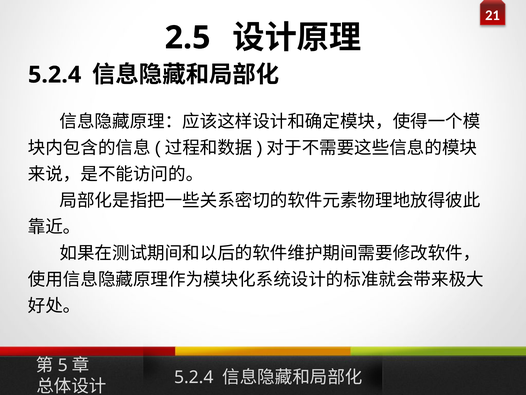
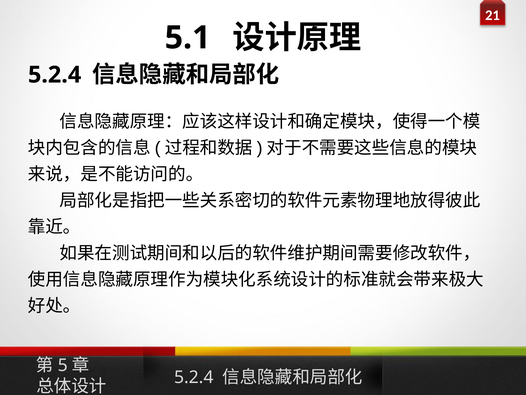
2.5: 2.5 -> 5.1
